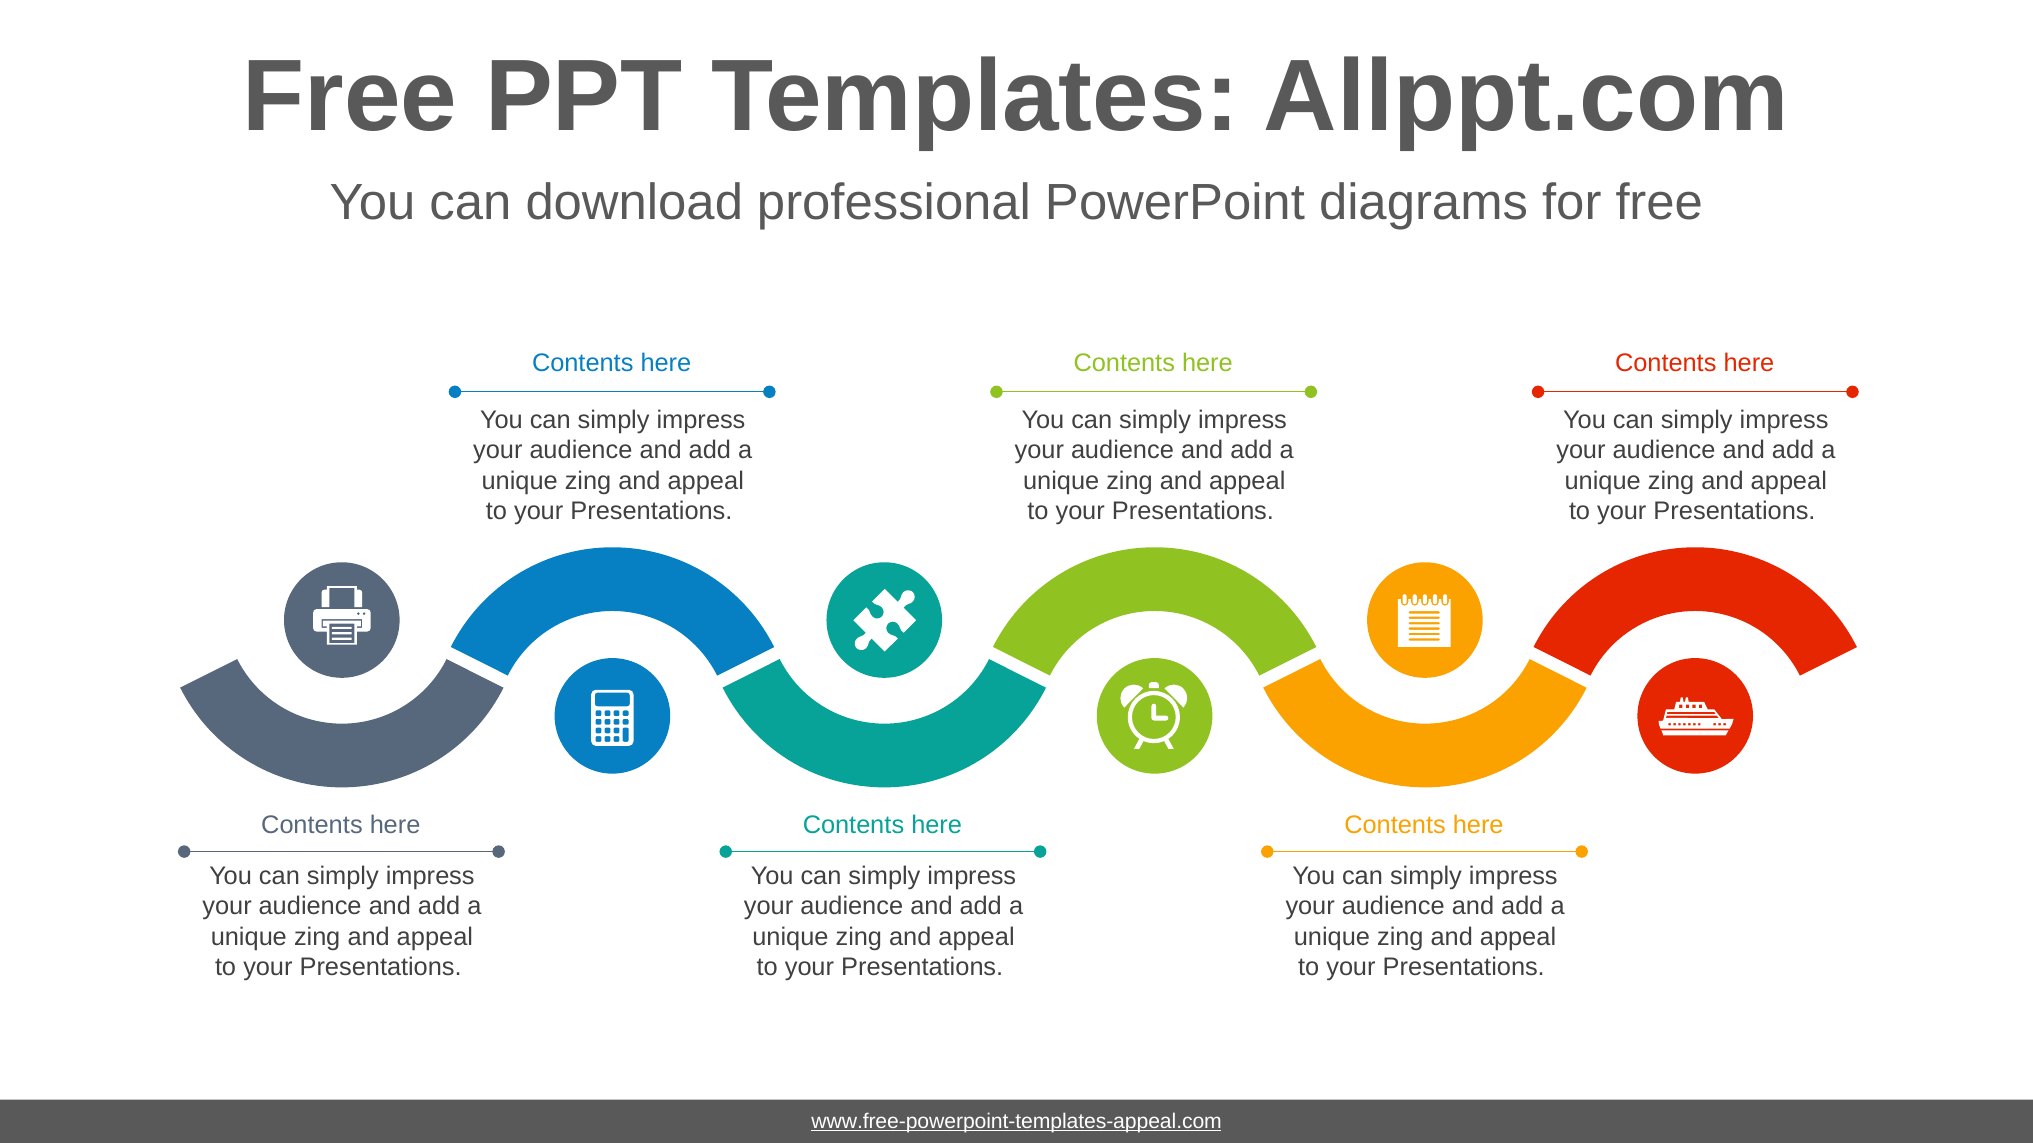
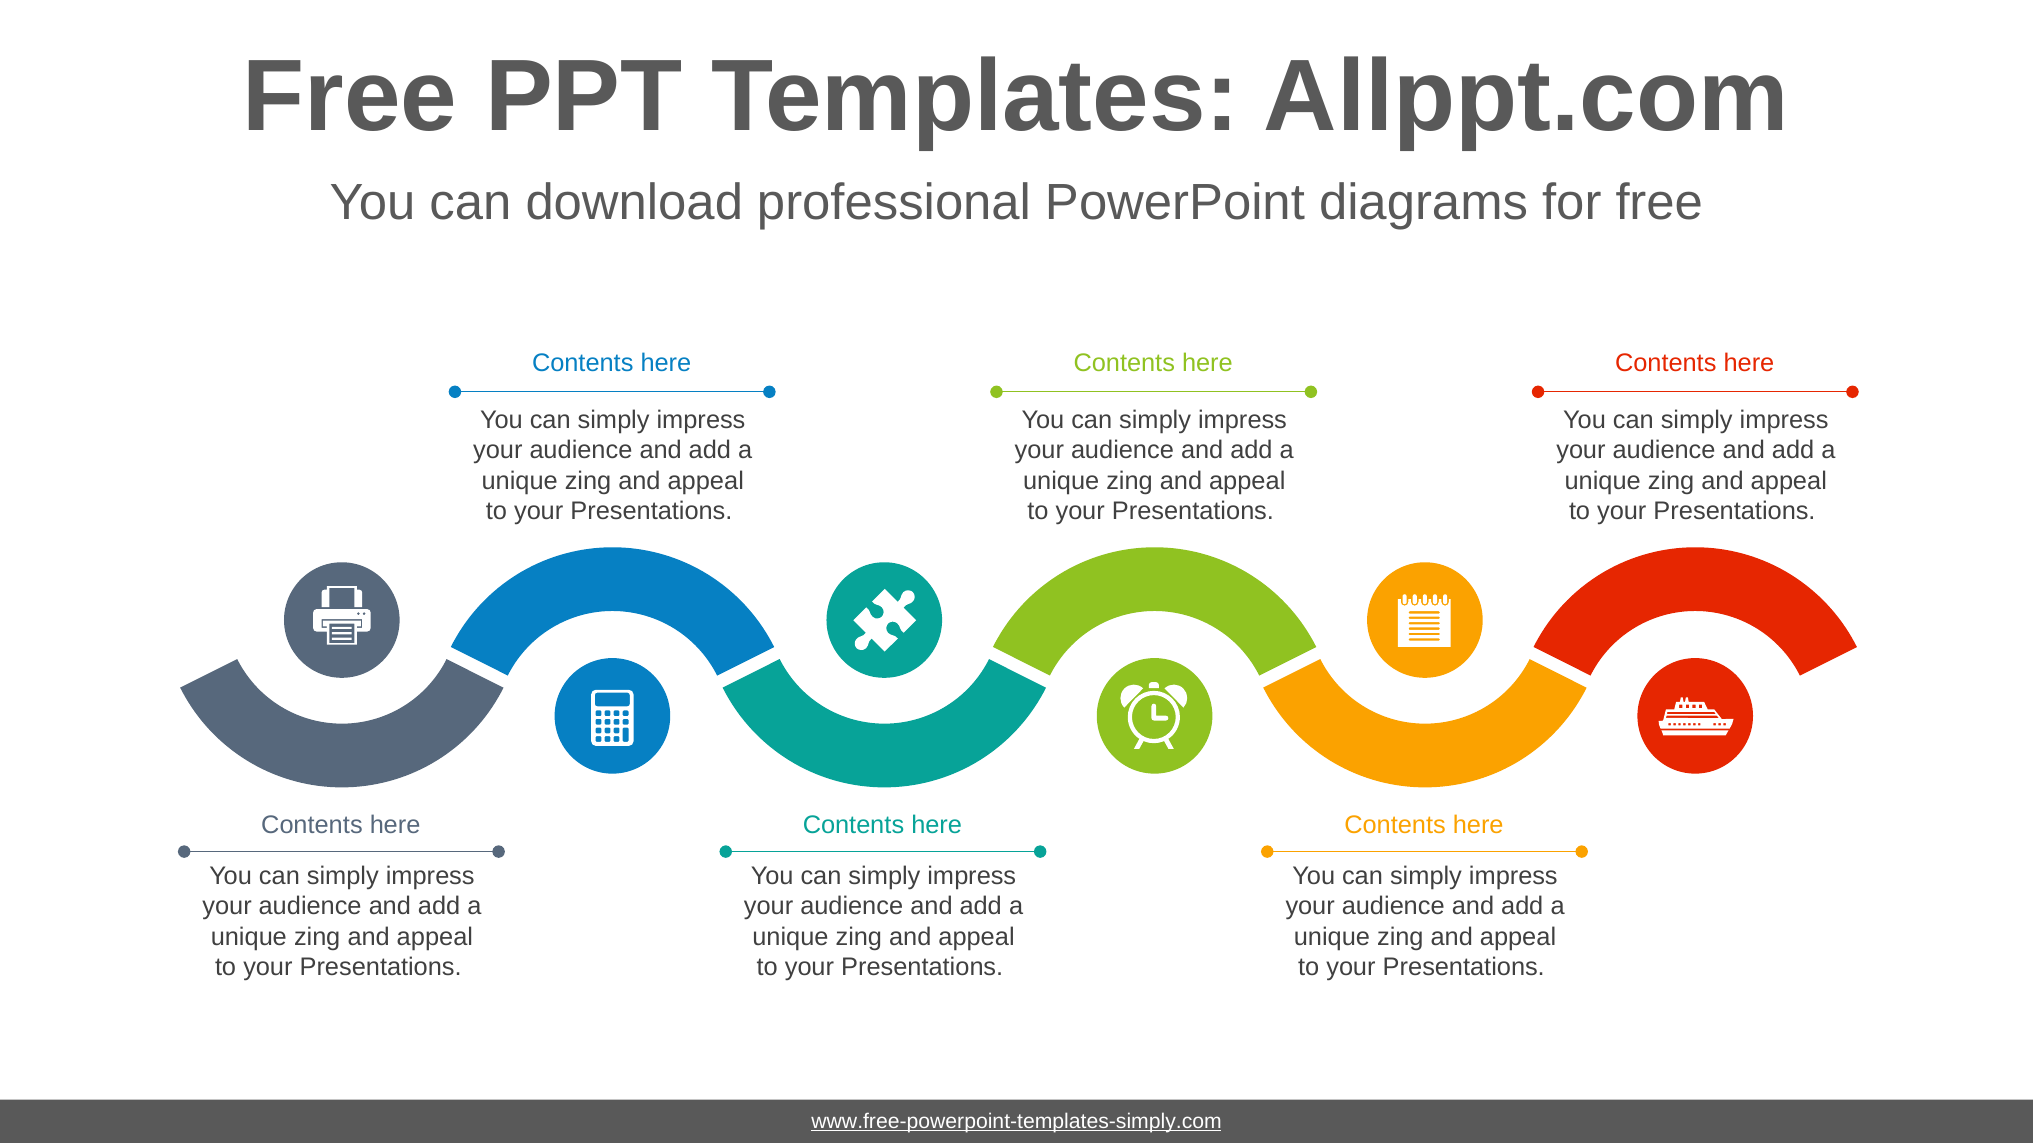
www.free-powerpoint-templates-appeal.com: www.free-powerpoint-templates-appeal.com -> www.free-powerpoint-templates-simply.com
